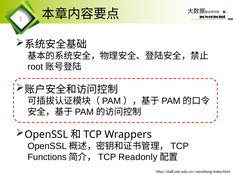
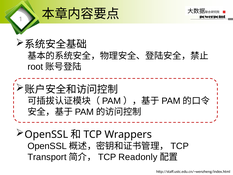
Functions: Functions -> Transport
